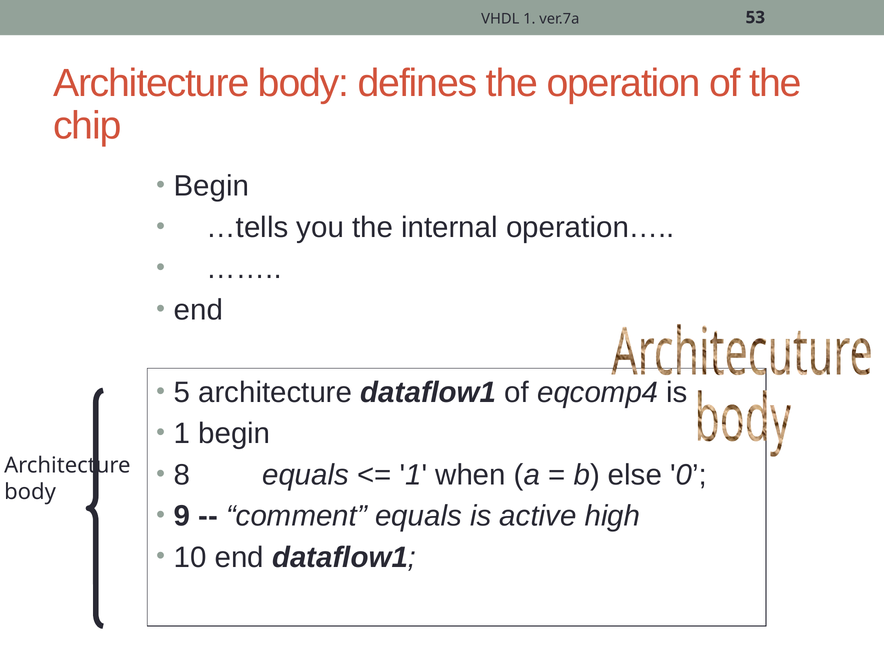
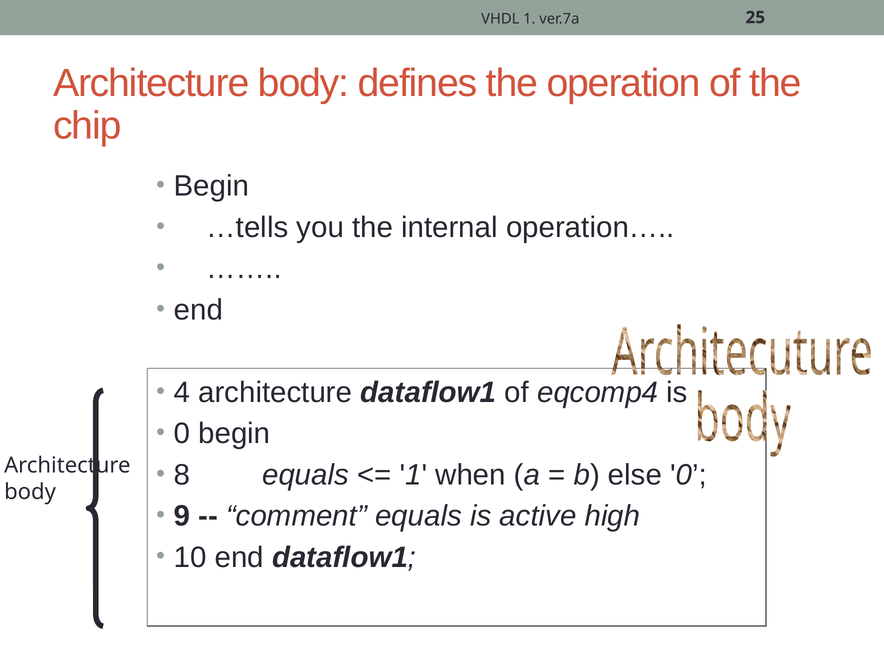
53: 53 -> 25
5: 5 -> 4
1 at (182, 434): 1 -> 0
